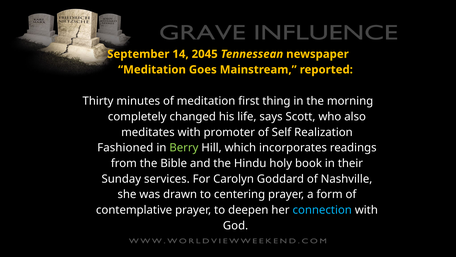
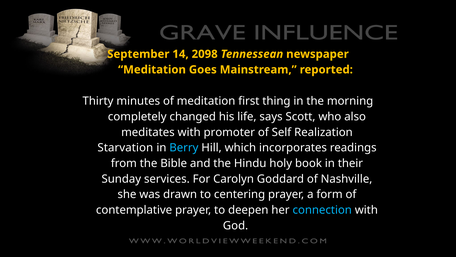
2045: 2045 -> 2098
Fashioned: Fashioned -> Starvation
Berry colour: light green -> light blue
